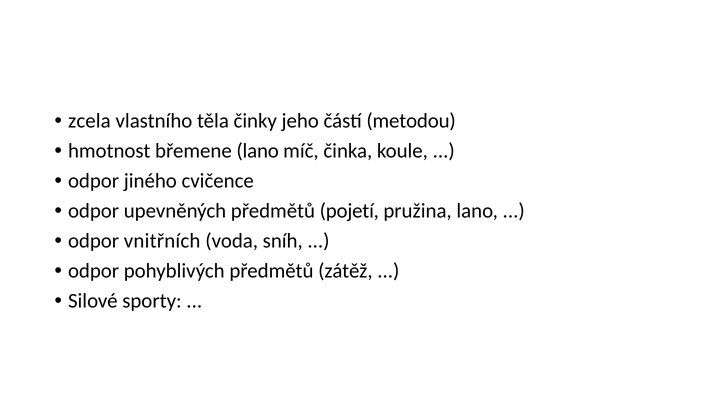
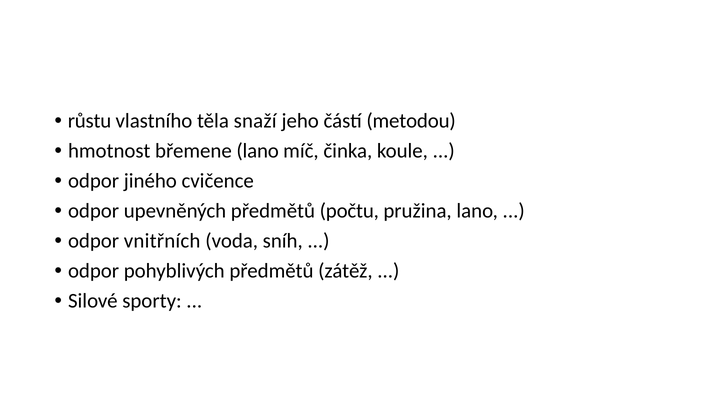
zcela: zcela -> růstu
činky: činky -> snaží
pojetí: pojetí -> počtu
